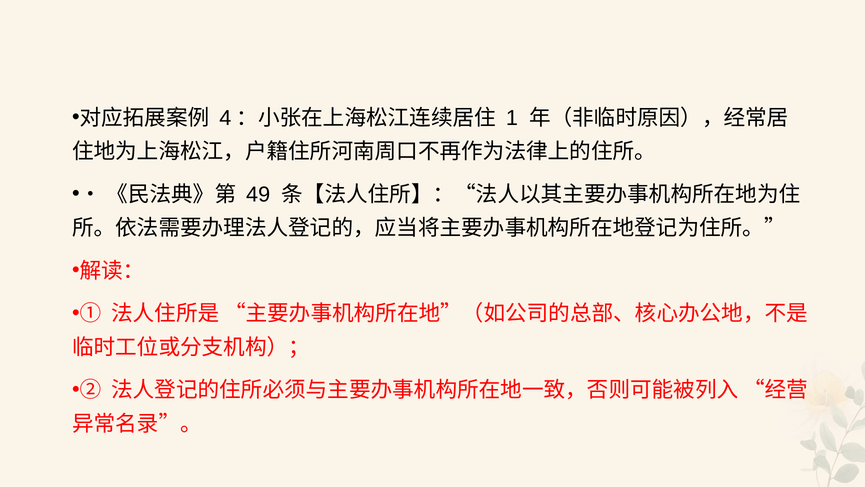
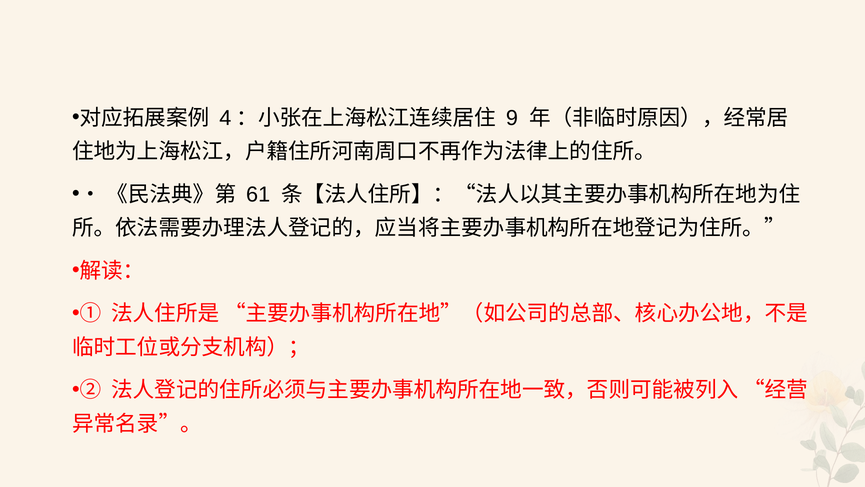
1: 1 -> 9
49: 49 -> 61
